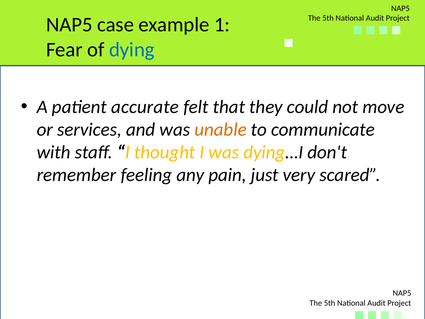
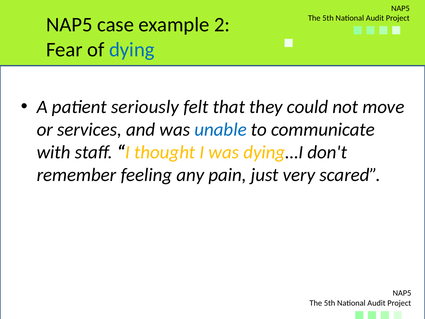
1: 1 -> 2
accurate: accurate -> seriously
unable colour: orange -> blue
